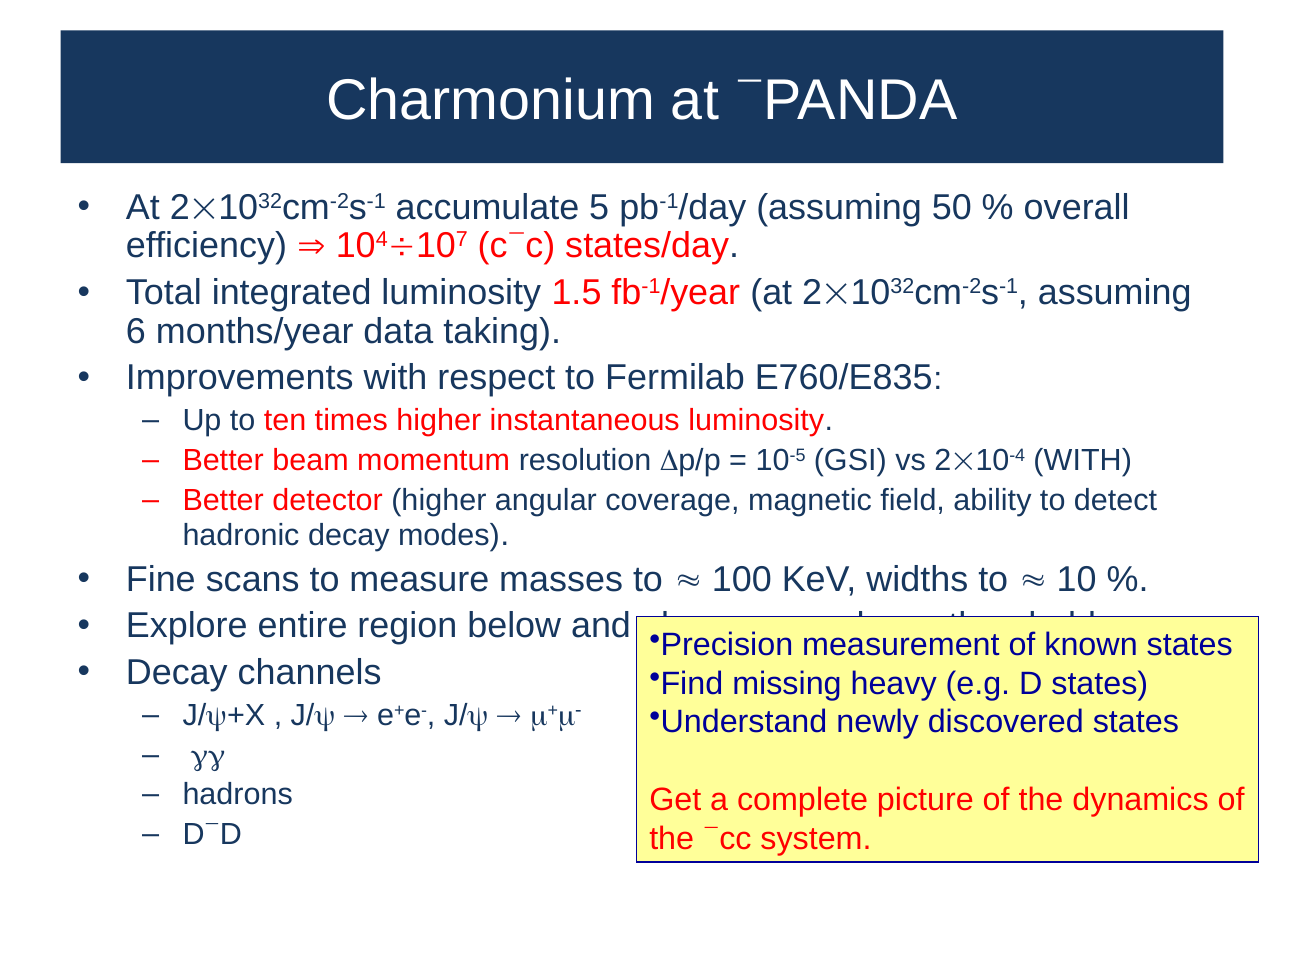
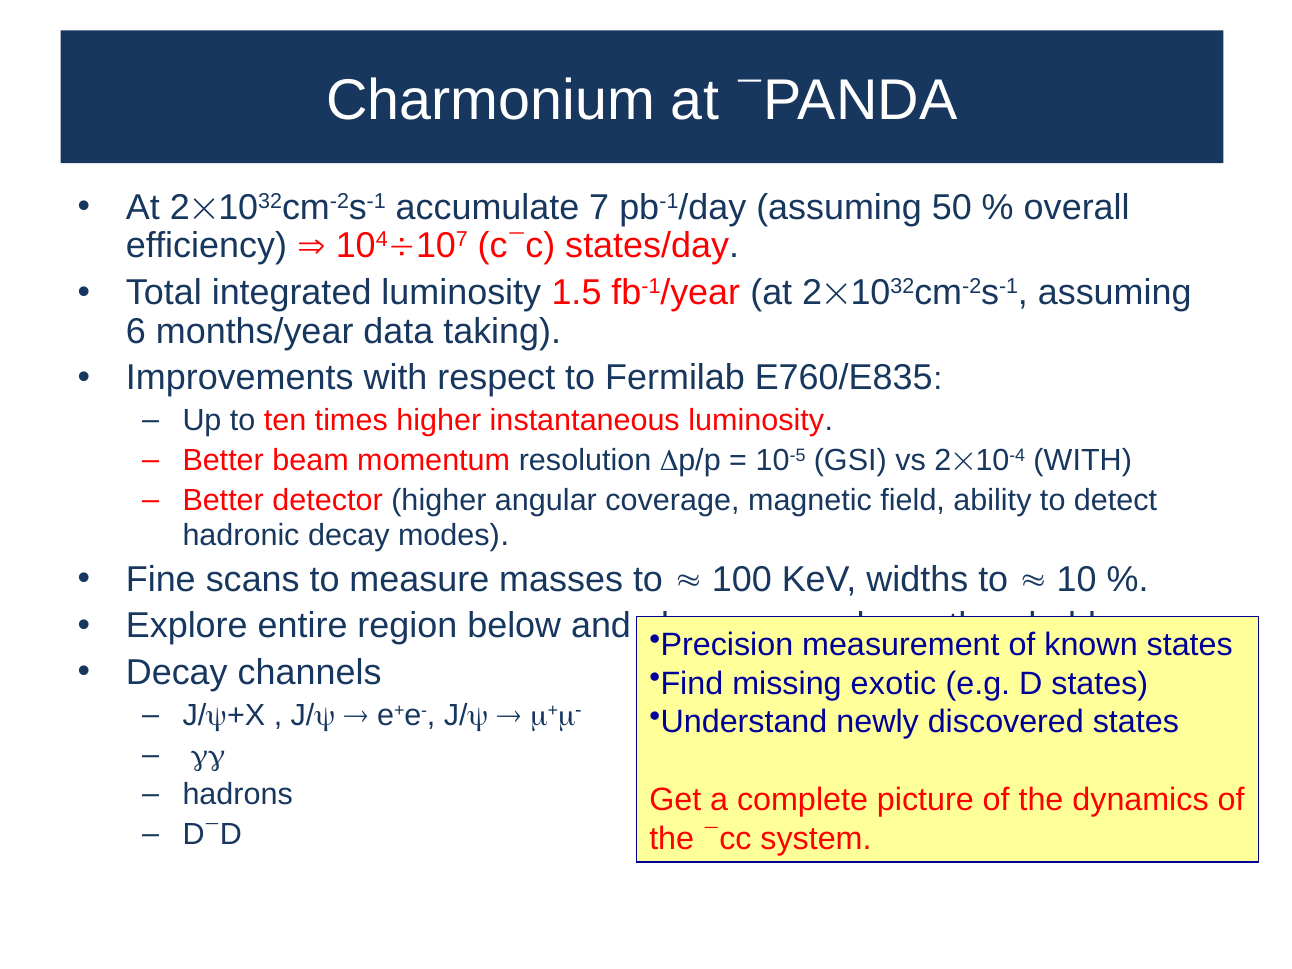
5: 5 -> 7
heavy: heavy -> exotic
